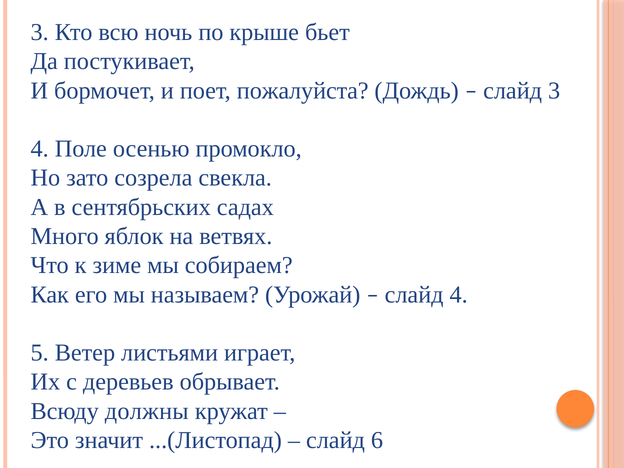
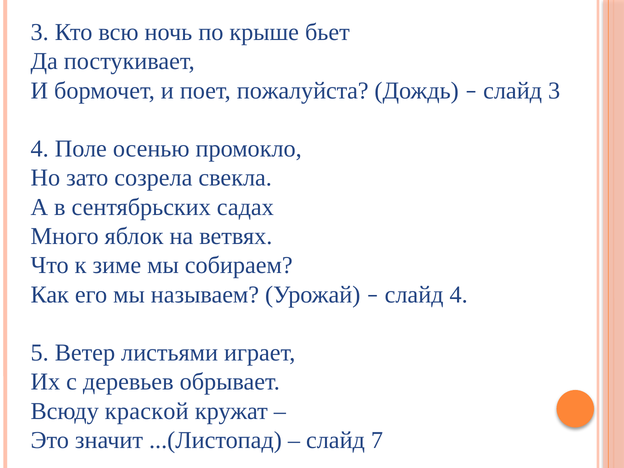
должны: должны -> краской
6: 6 -> 7
